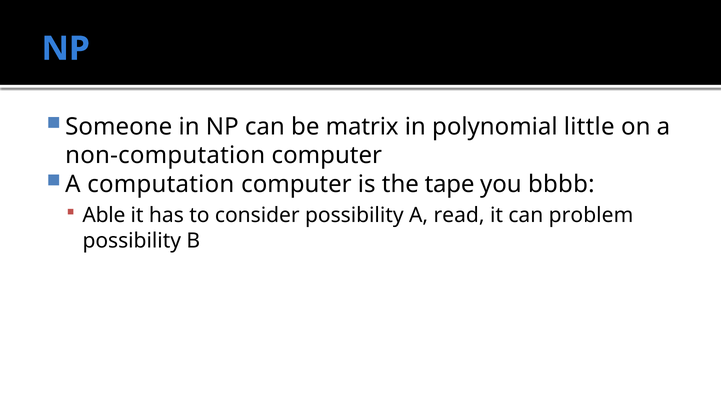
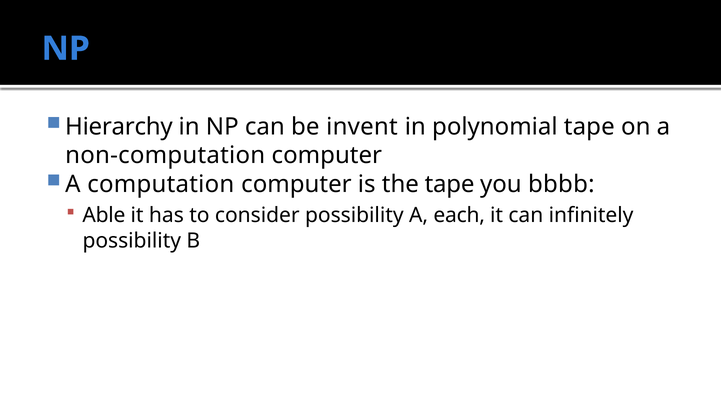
Someone: Someone -> Hierarchy
matrix: matrix -> invent
polynomial little: little -> tape
read: read -> each
problem: problem -> infinitely
